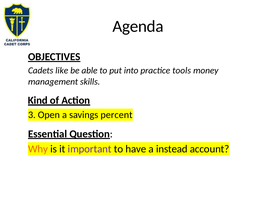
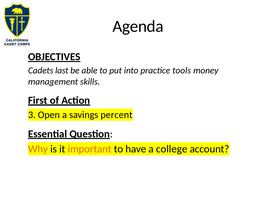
like: like -> last
Kind: Kind -> First
important colour: purple -> orange
instead: instead -> college
